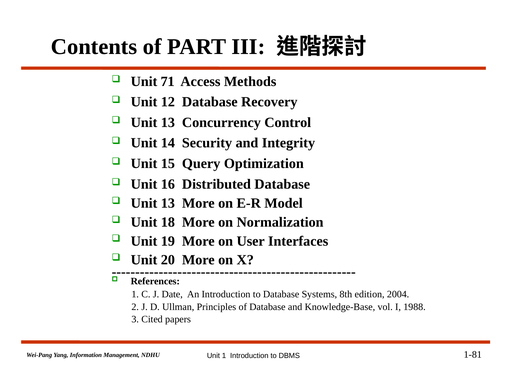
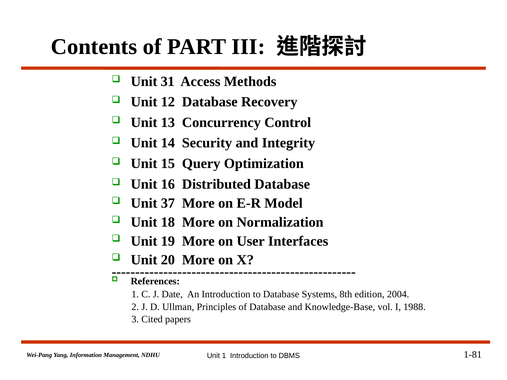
71: 71 -> 31
13 at (168, 203): 13 -> 37
